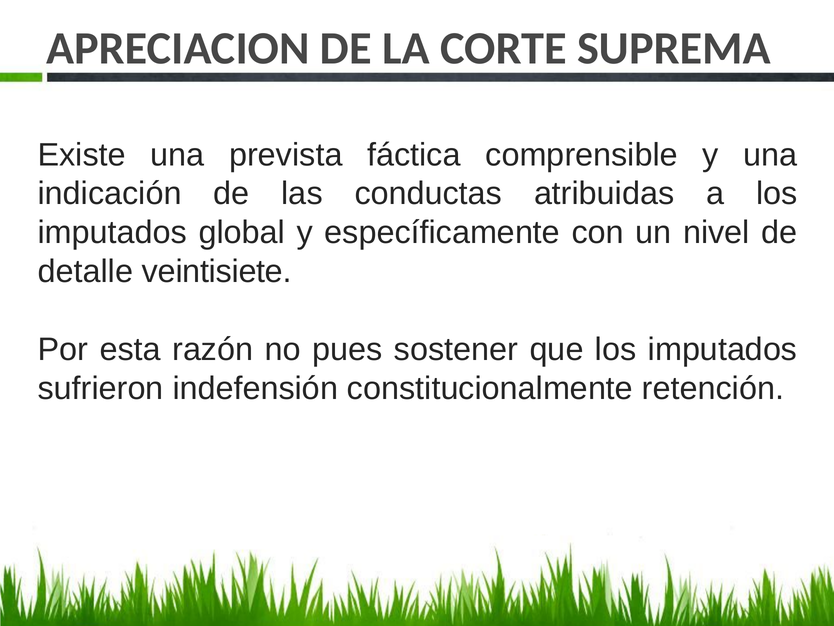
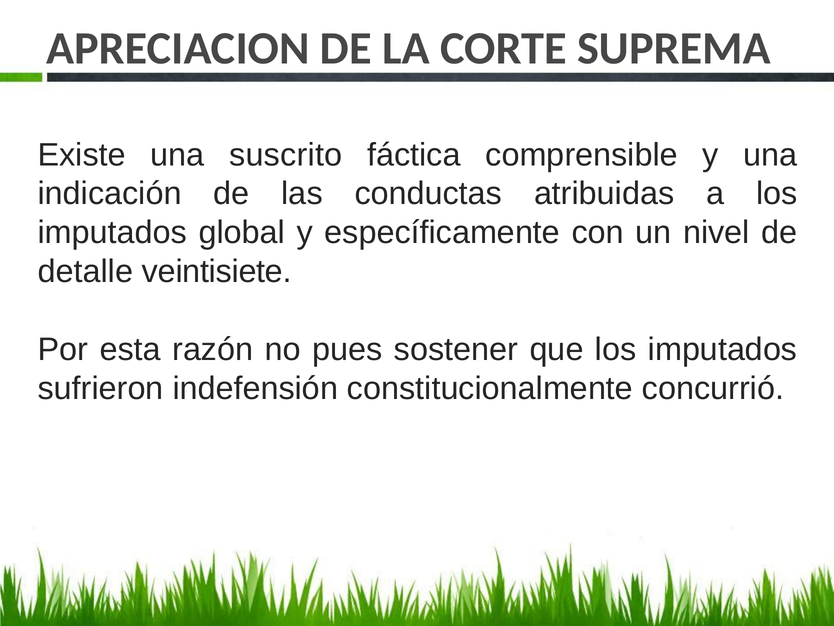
prevista: prevista -> suscrito
retención: retención -> concurrió
